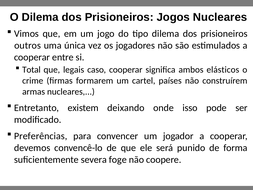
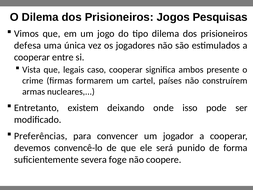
Jogos Nucleares: Nucleares -> Pesquisas
outros: outros -> defesa
Total: Total -> Vista
elásticos: elásticos -> presente
